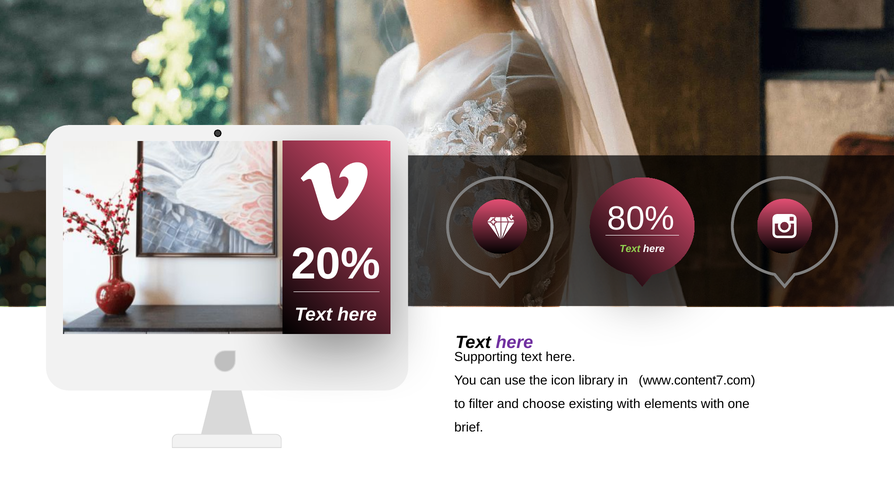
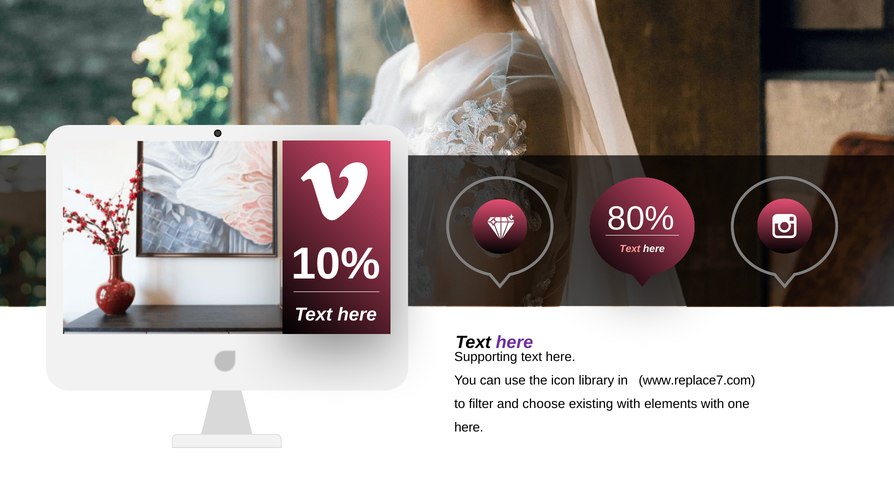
20%: 20% -> 10%
Text at (630, 249) colour: light green -> pink
www.content7.com: www.content7.com -> www.replace7.com
brief at (469, 427): brief -> here
